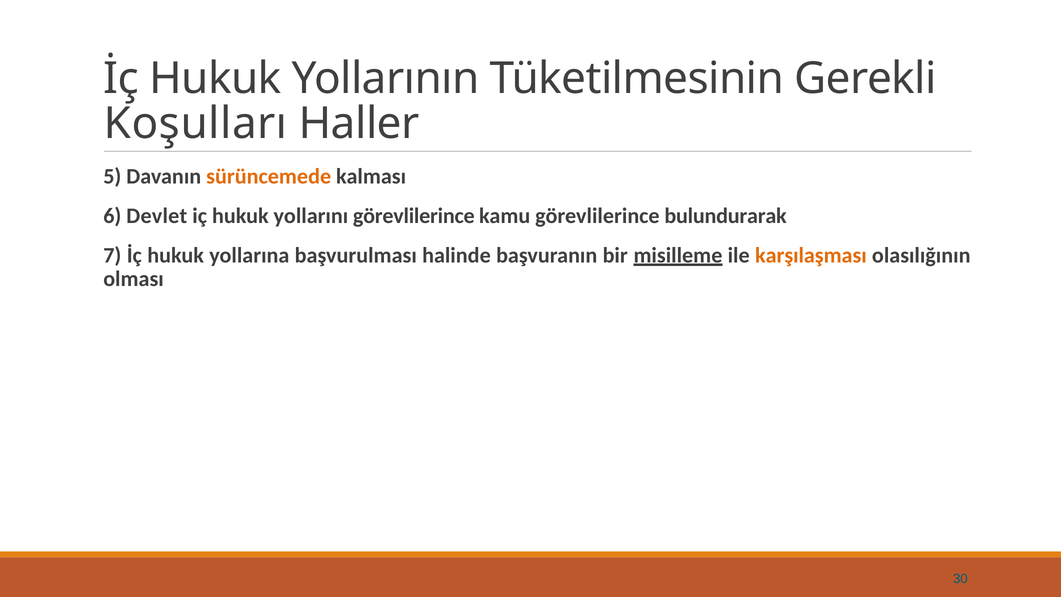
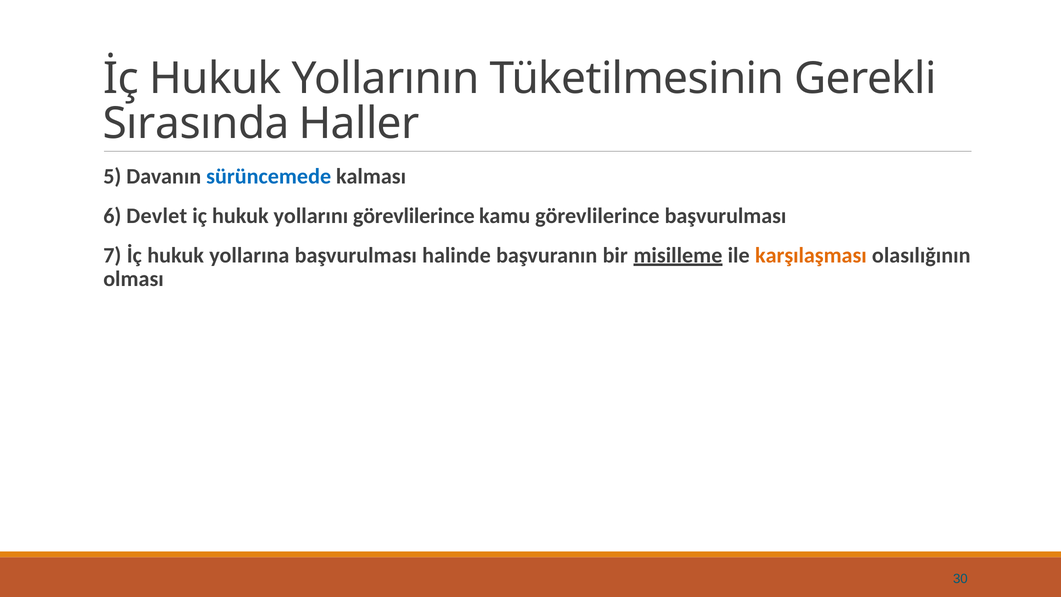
Koşulları: Koşulları -> Sırasında
sürüncemede colour: orange -> blue
görevlilerince bulundurarak: bulundurarak -> başvurulması
